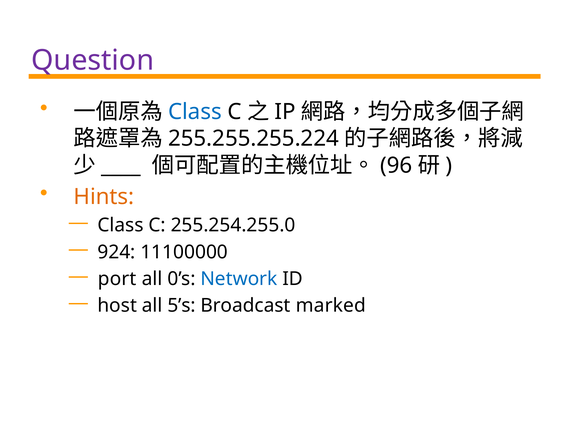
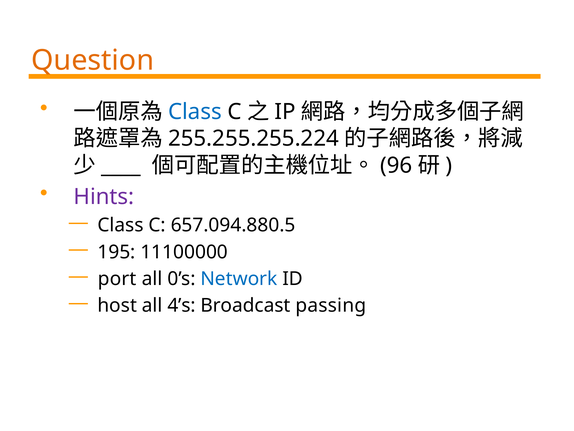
Question colour: purple -> orange
Hints colour: orange -> purple
255.254.255.0: 255.254.255.0 -> 657.094.880.5
924: 924 -> 195
5’s: 5’s -> 4’s
marked: marked -> passing
